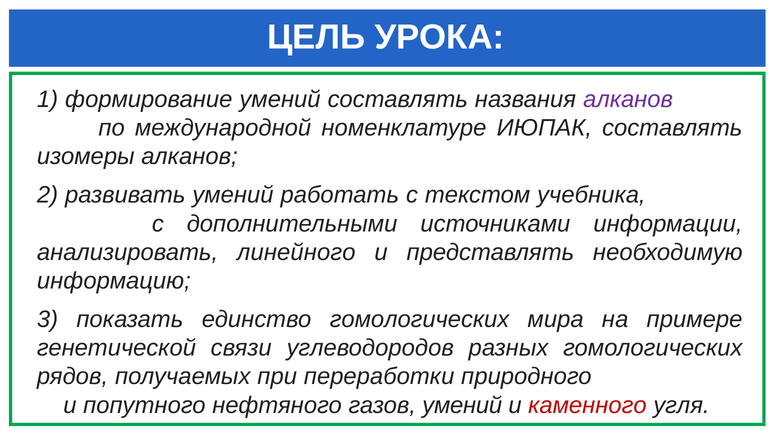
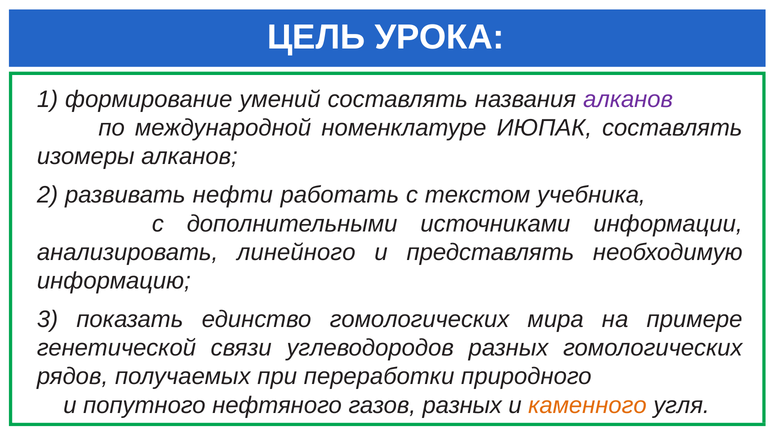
развивать умений: умений -> нефти
газов умений: умений -> разных
каменного colour: red -> orange
